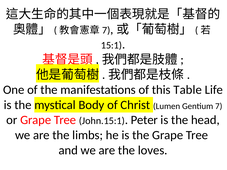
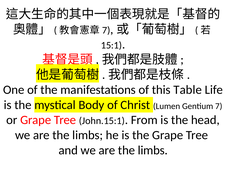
Peter: Peter -> From
loves at (153, 150): loves -> limbs
